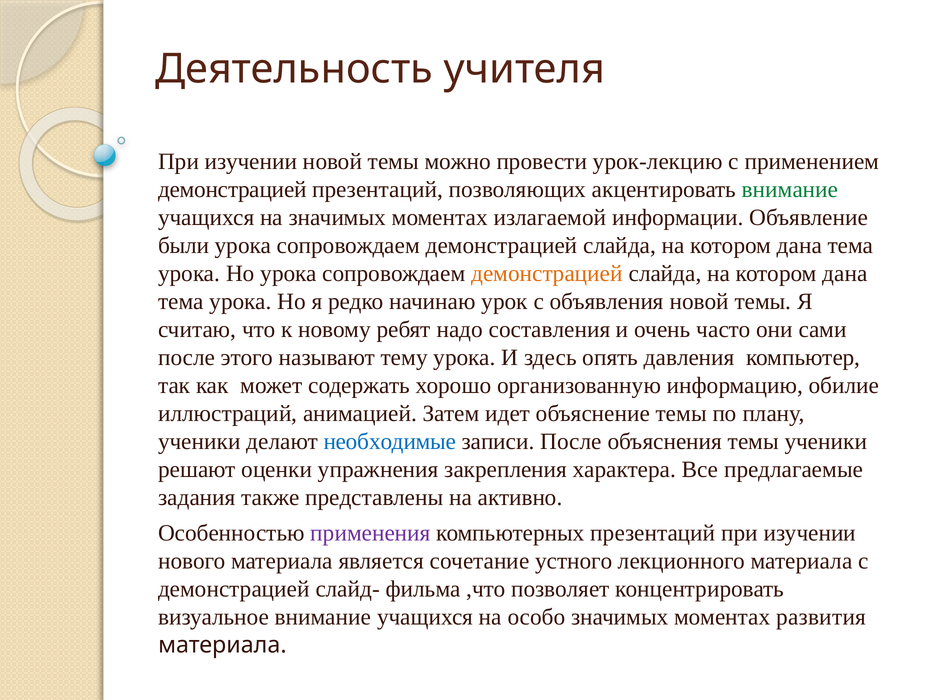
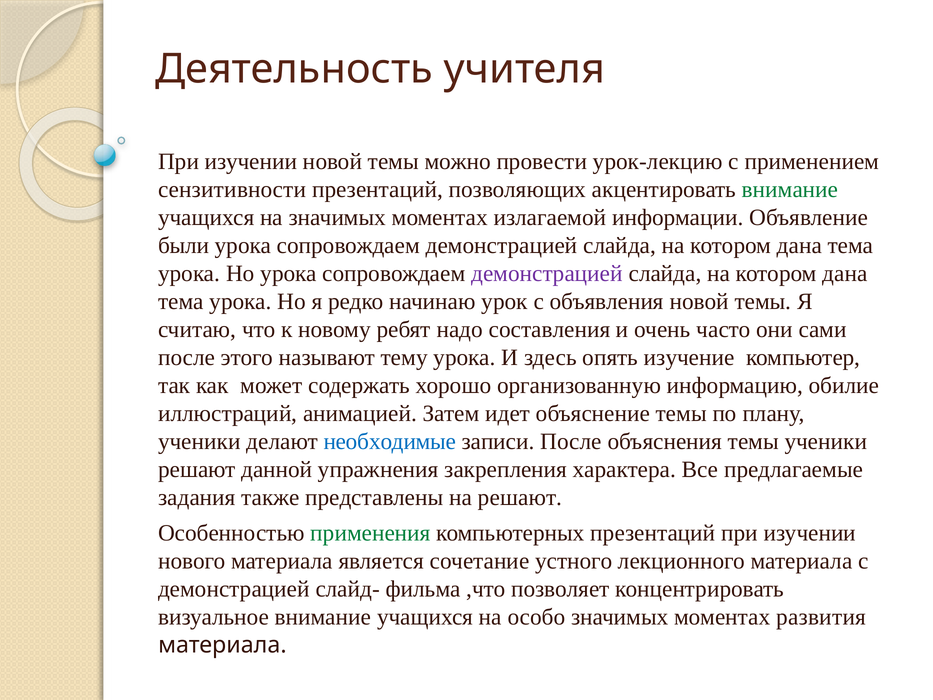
демонстрацией at (232, 189): демонстрацией -> сензитивности
демонстрацией at (547, 273) colour: orange -> purple
давления: давления -> изучение
оценки: оценки -> данной
на активно: активно -> решают
применения colour: purple -> green
